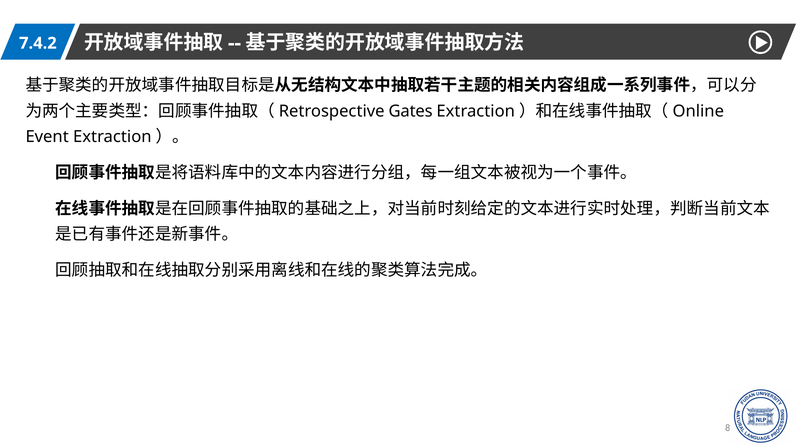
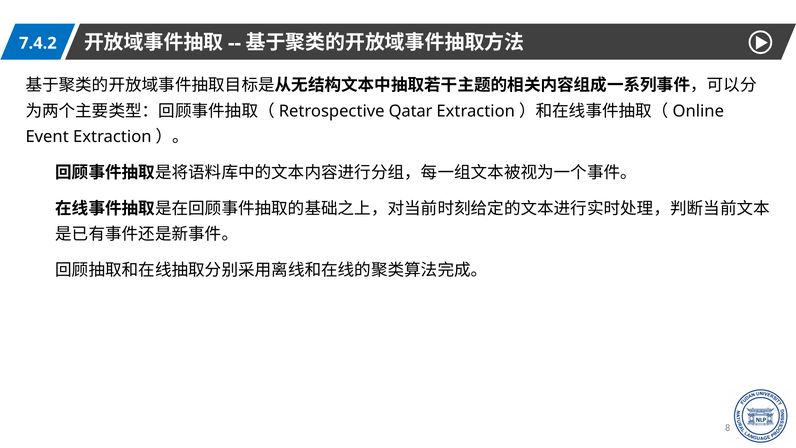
Gates: Gates -> Qatar
